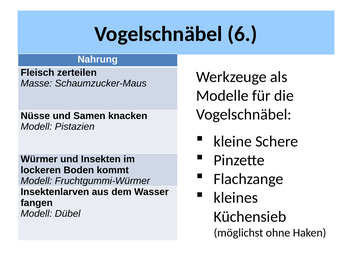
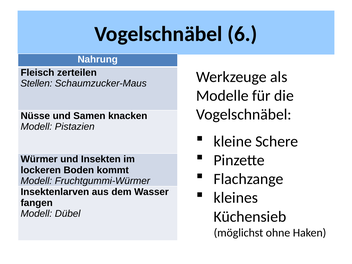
Masse: Masse -> Stellen
